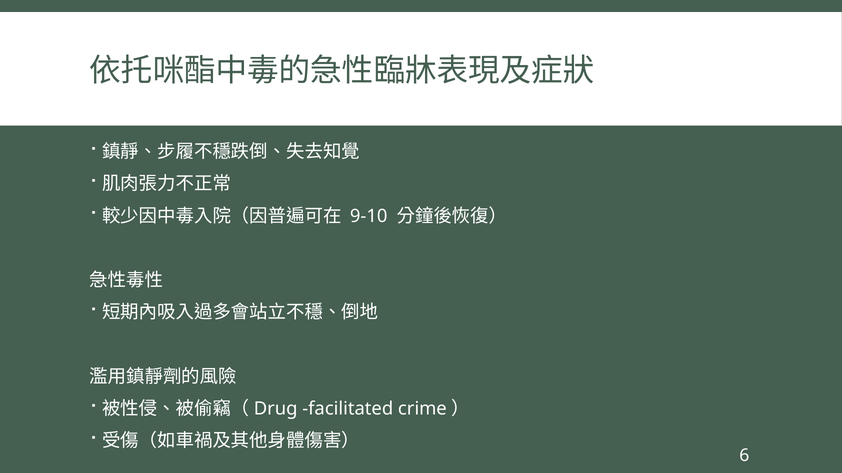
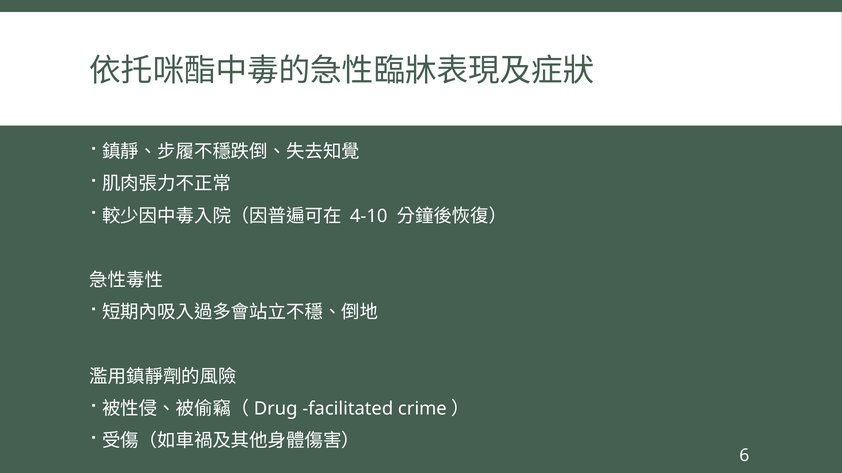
9-10: 9-10 -> 4-10
